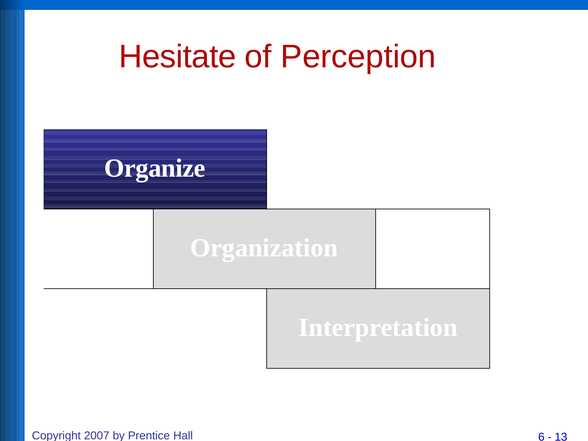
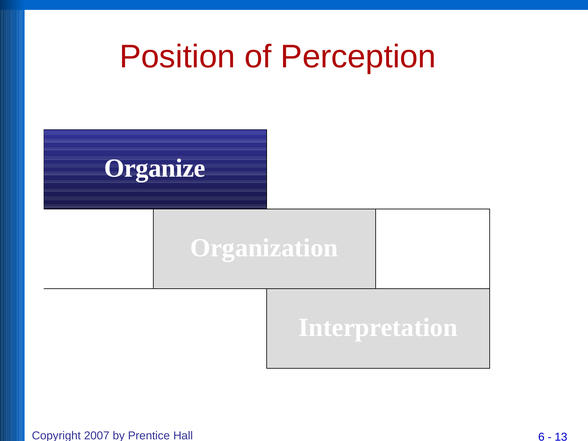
Hesitate: Hesitate -> Position
